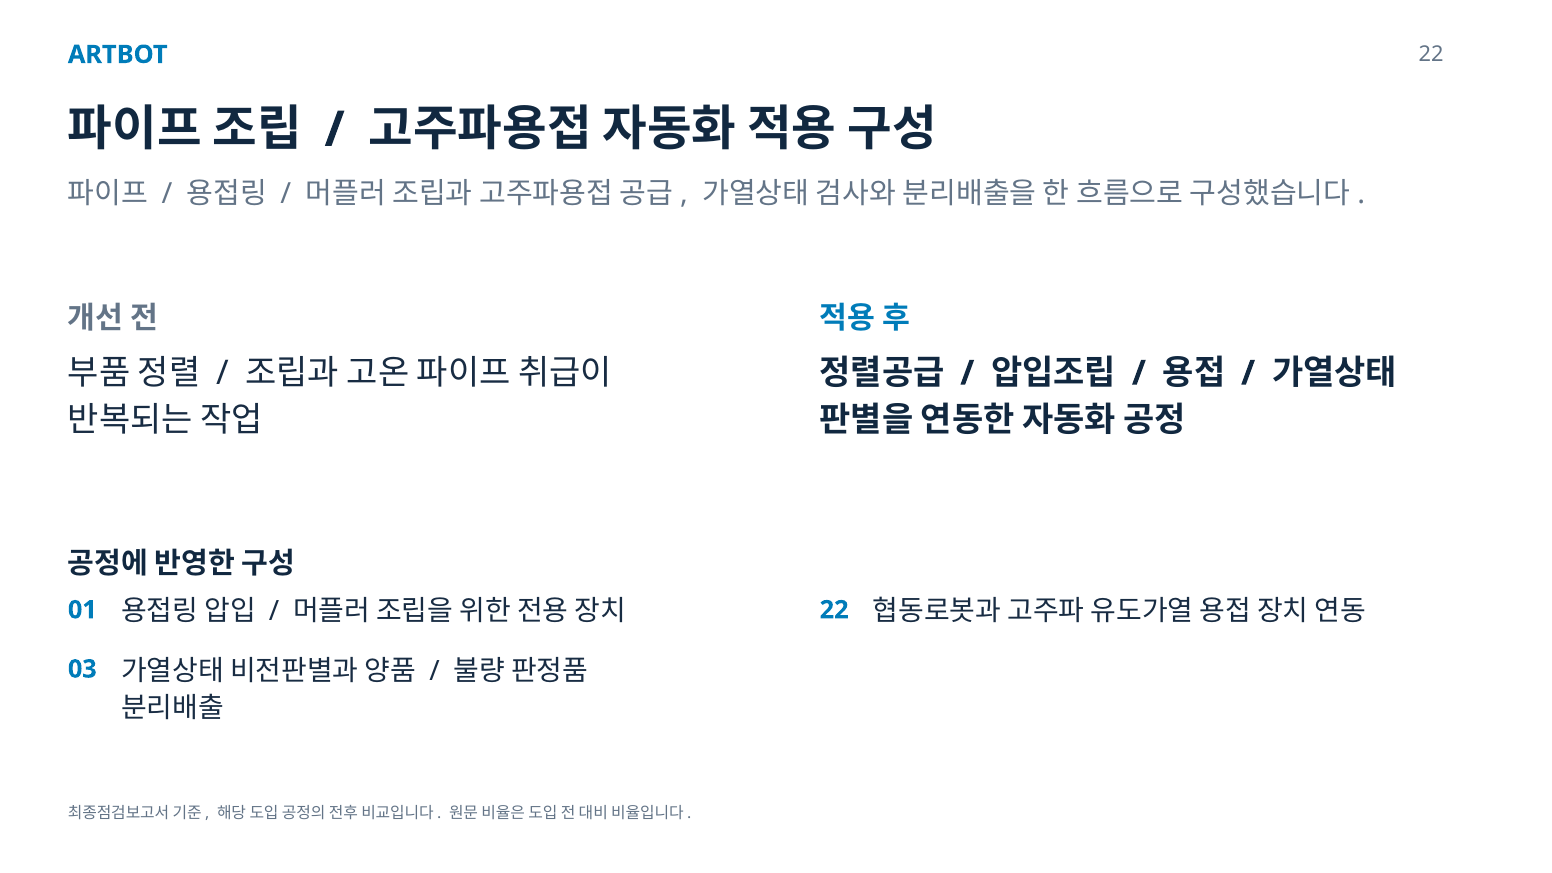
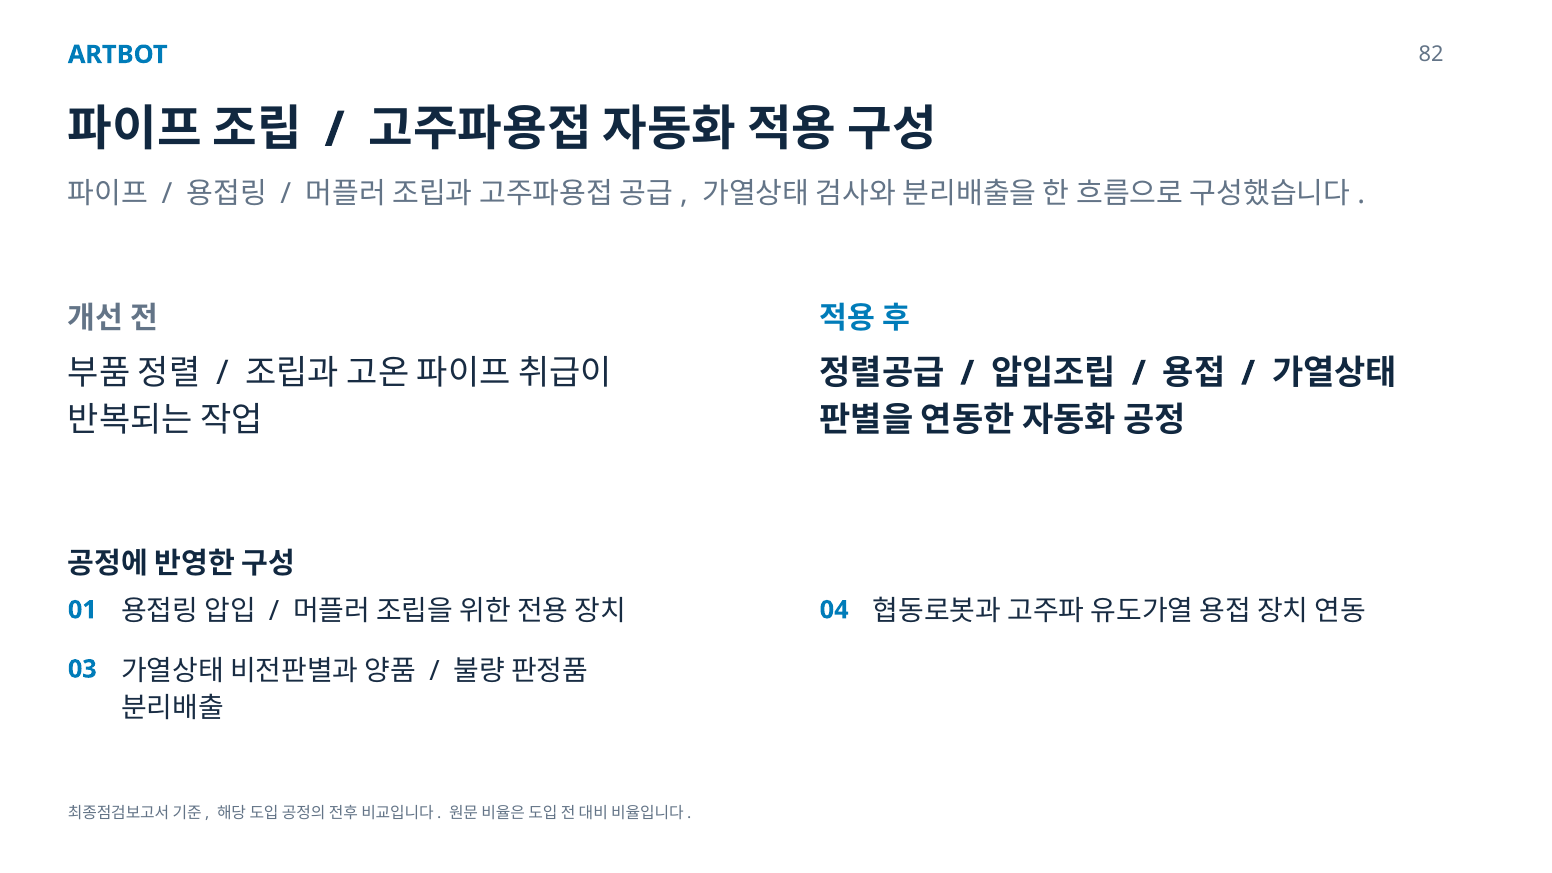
ARTBOT 22: 22 -> 82
22 at (834, 610): 22 -> 04
